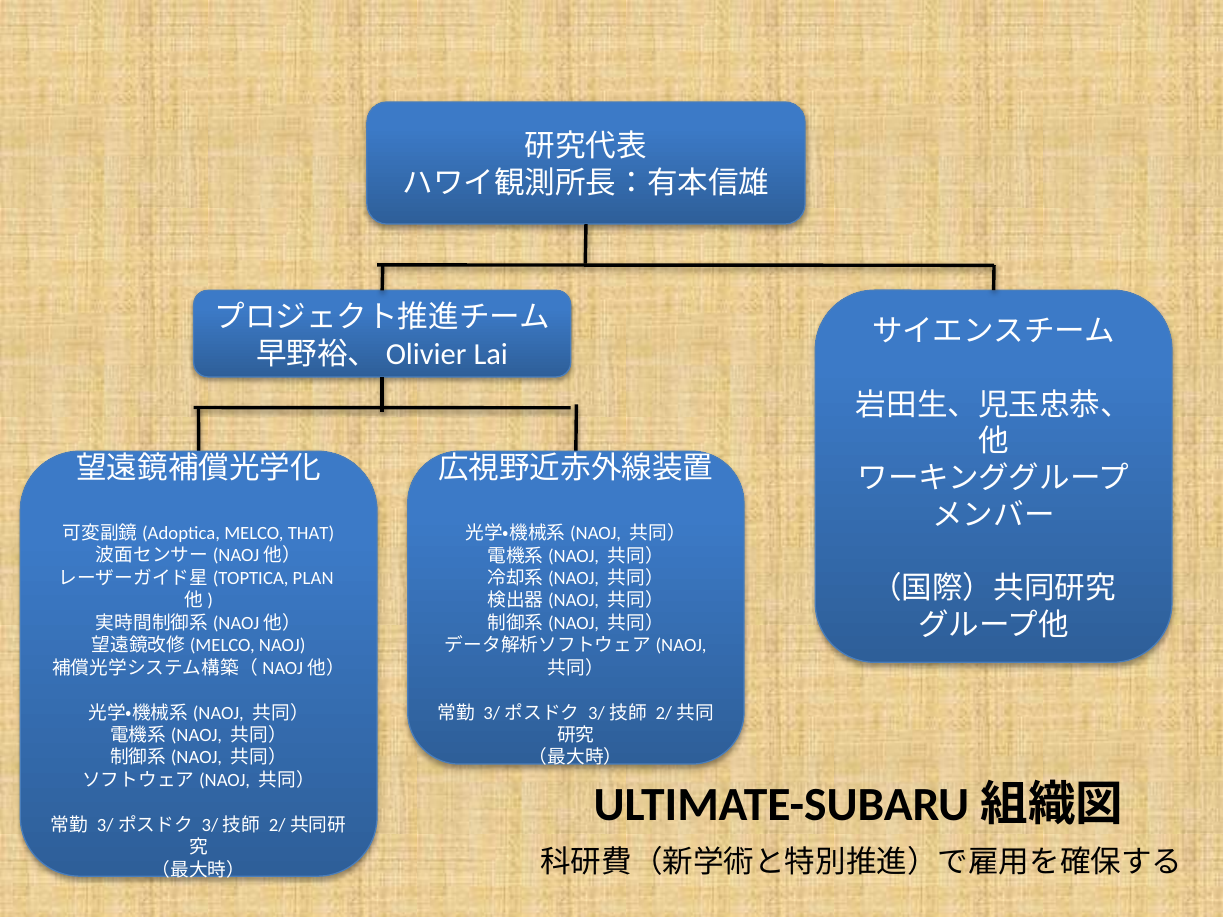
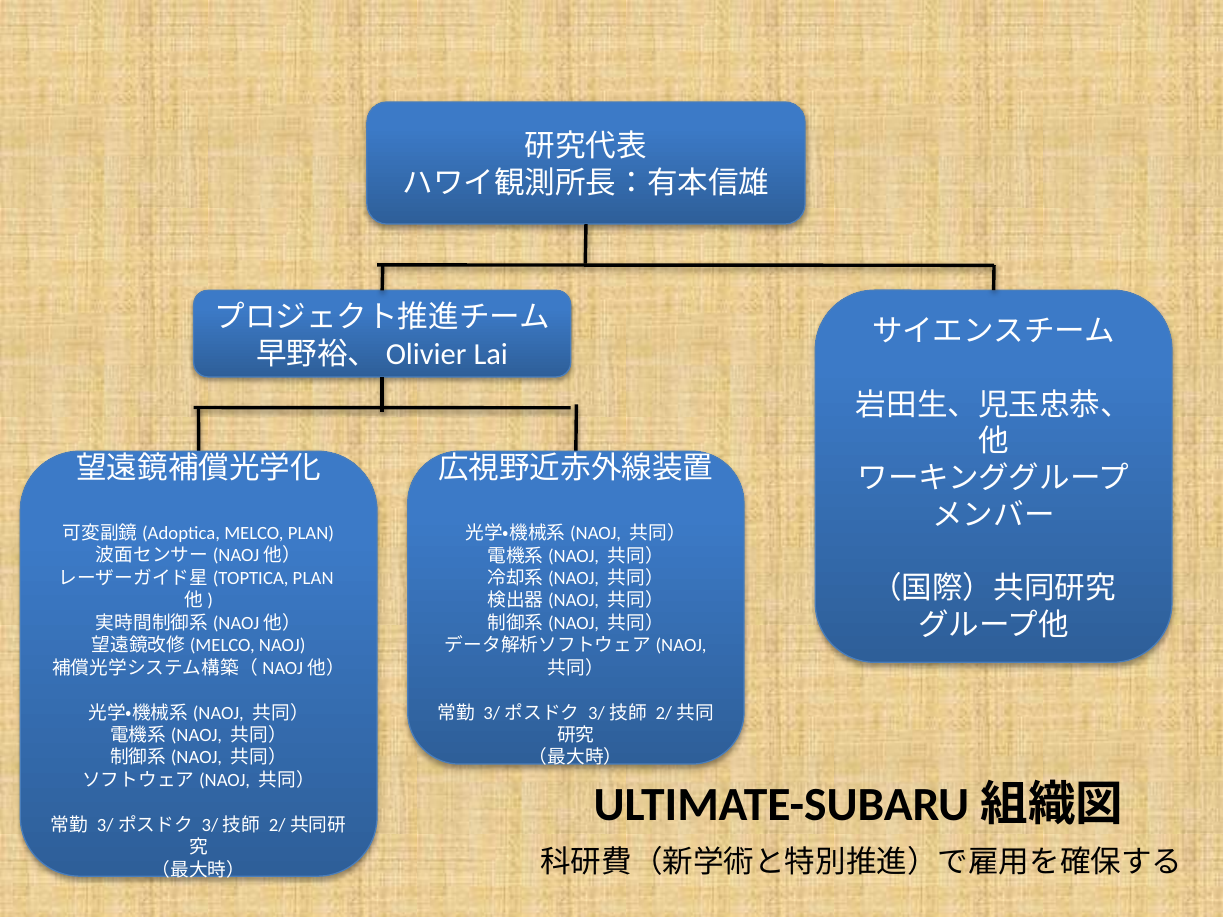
MELCO THAT: THAT -> PLAN
